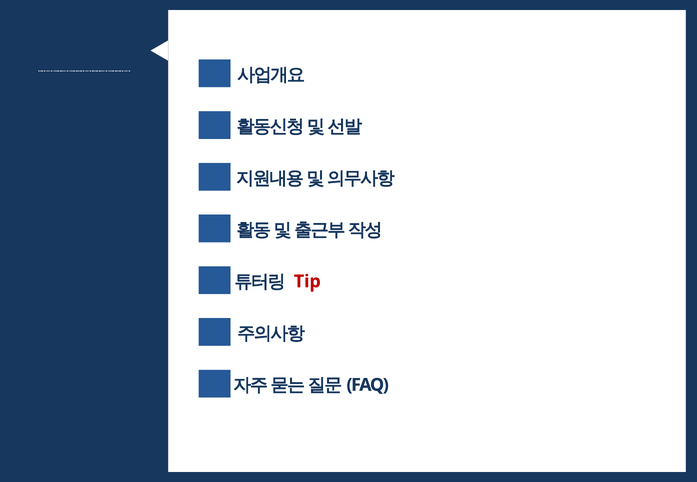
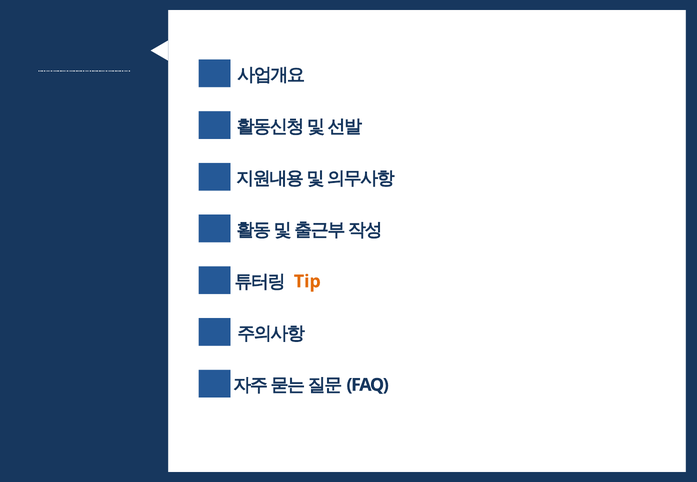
Tip colour: red -> orange
